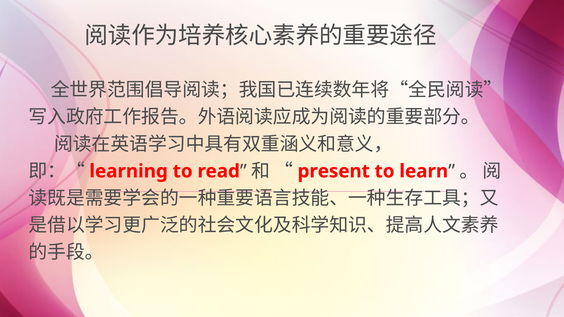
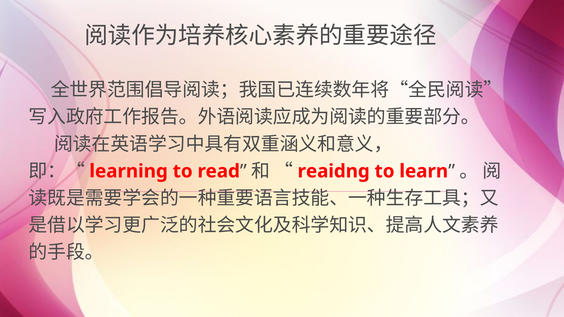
present: present -> reaidng
